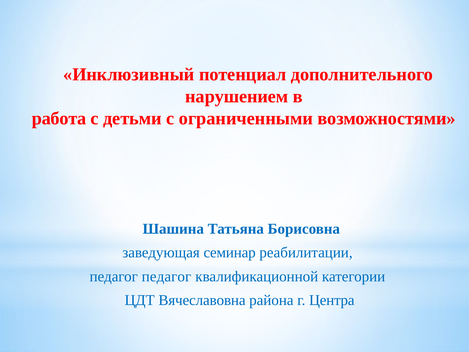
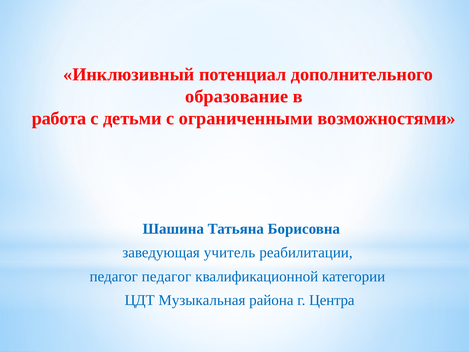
нарушением: нарушением -> образование
семинар: семинар -> учитель
Вячеславовна: Вячеславовна -> Музыкальная
